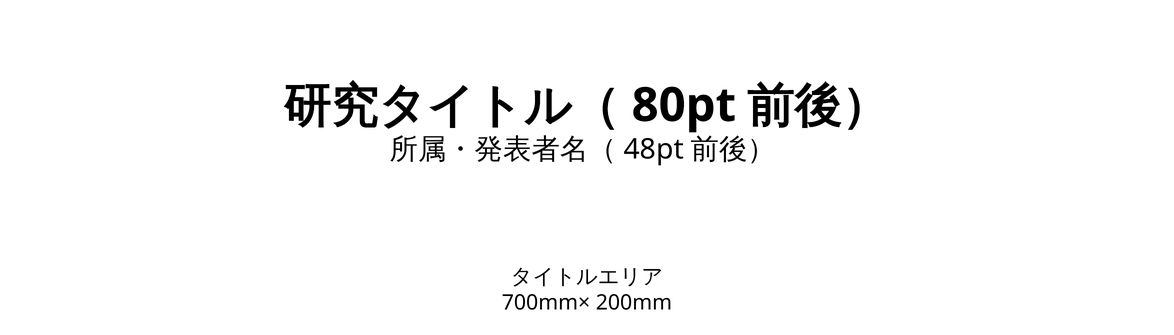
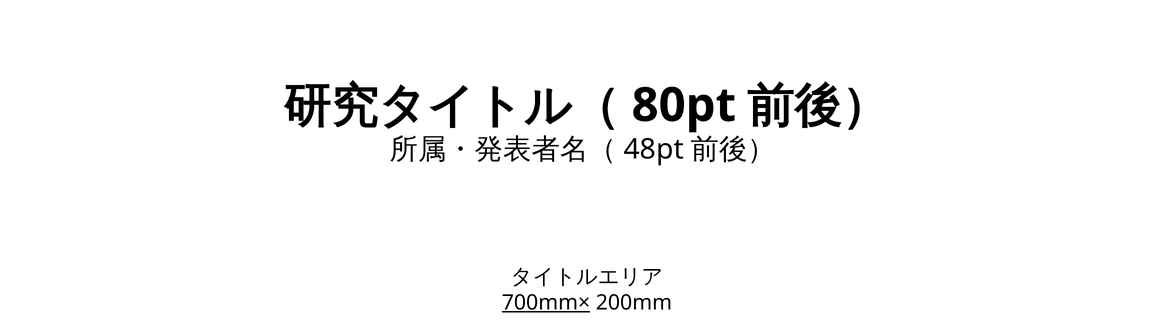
700mm× underline: none -> present
